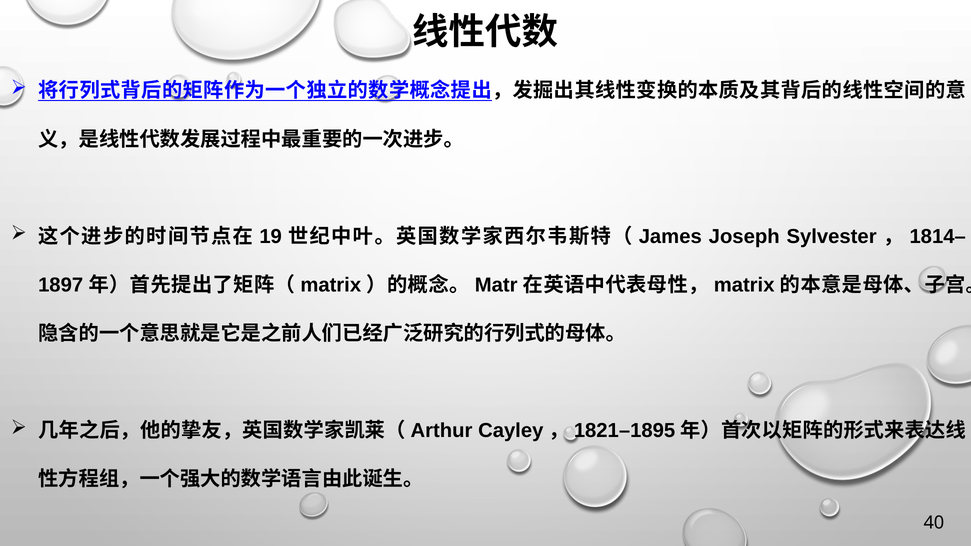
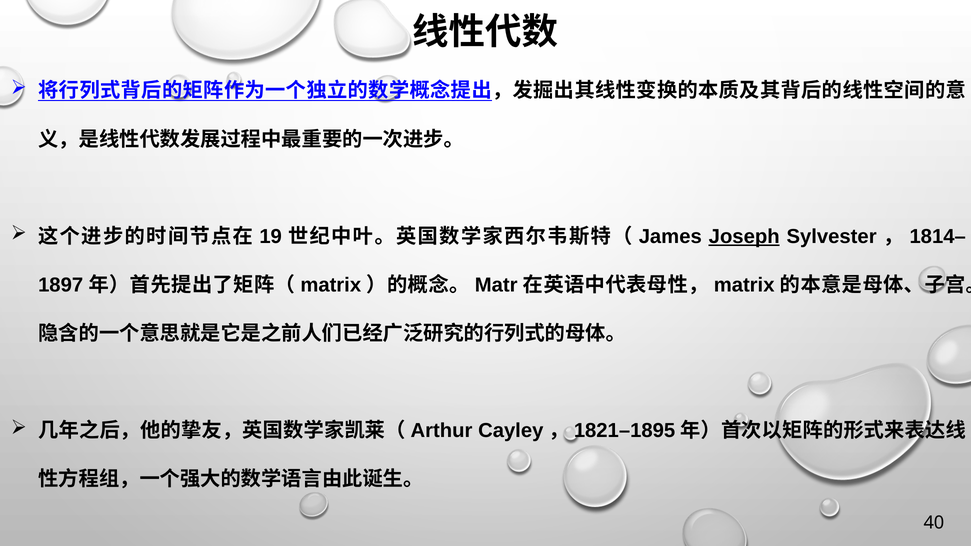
Joseph underline: none -> present
